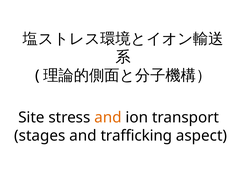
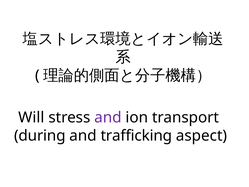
Site: Site -> Will
and at (108, 117) colour: orange -> purple
stages: stages -> during
